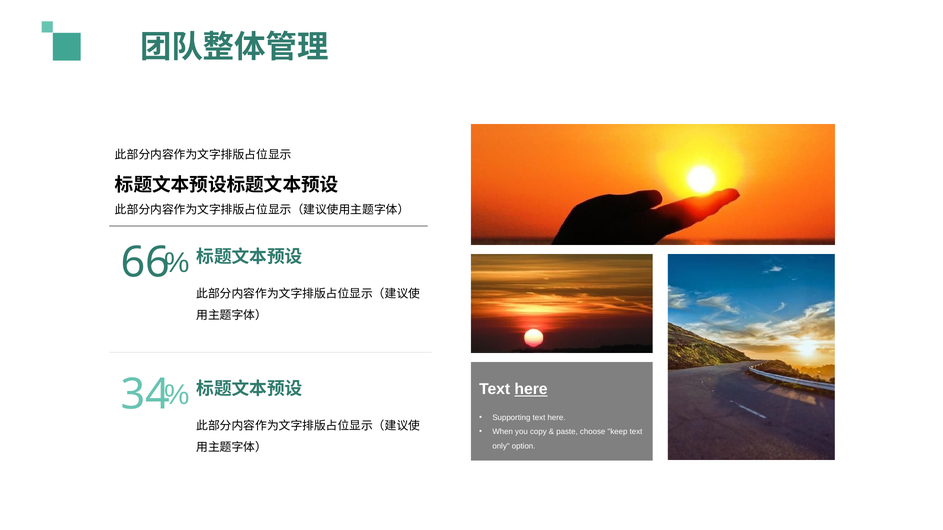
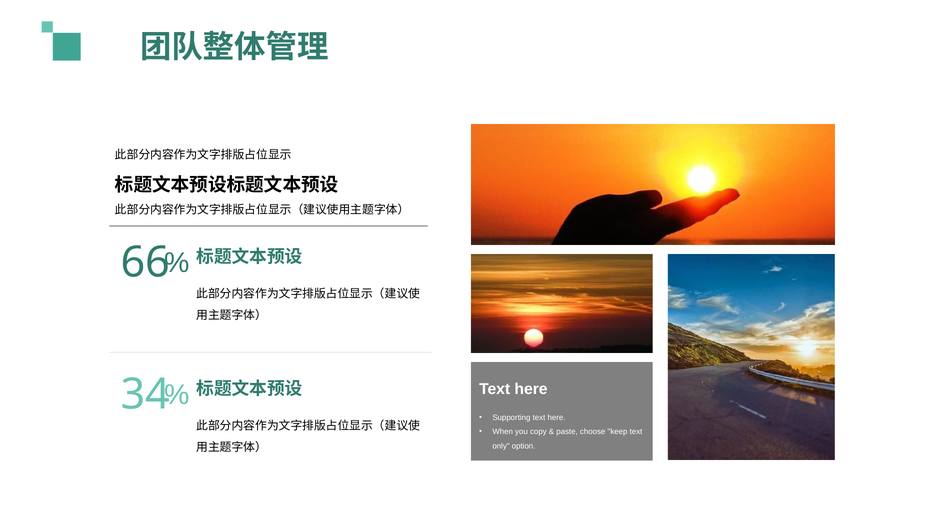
here at (531, 389) underline: present -> none
